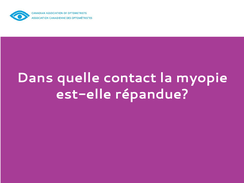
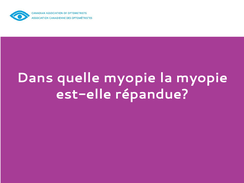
quelle contact: contact -> myopie
